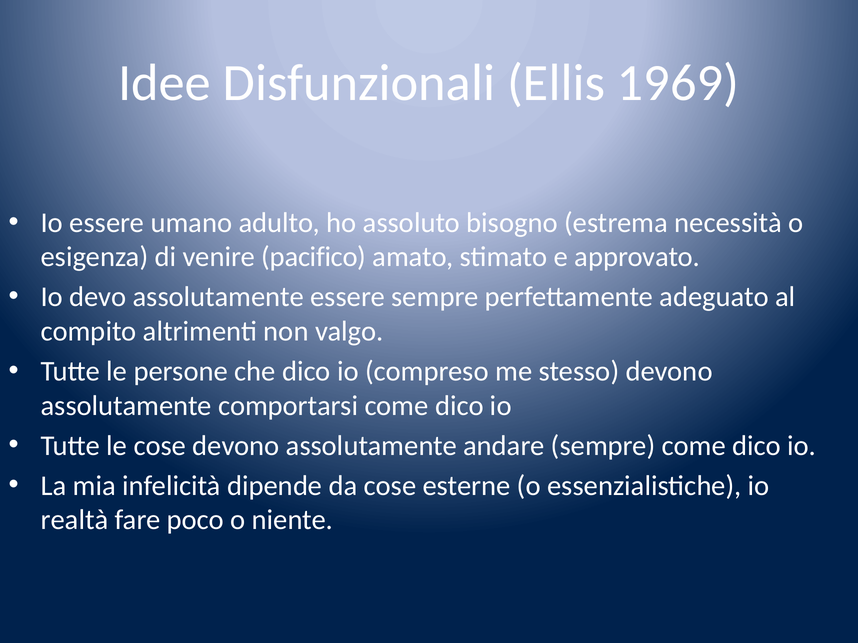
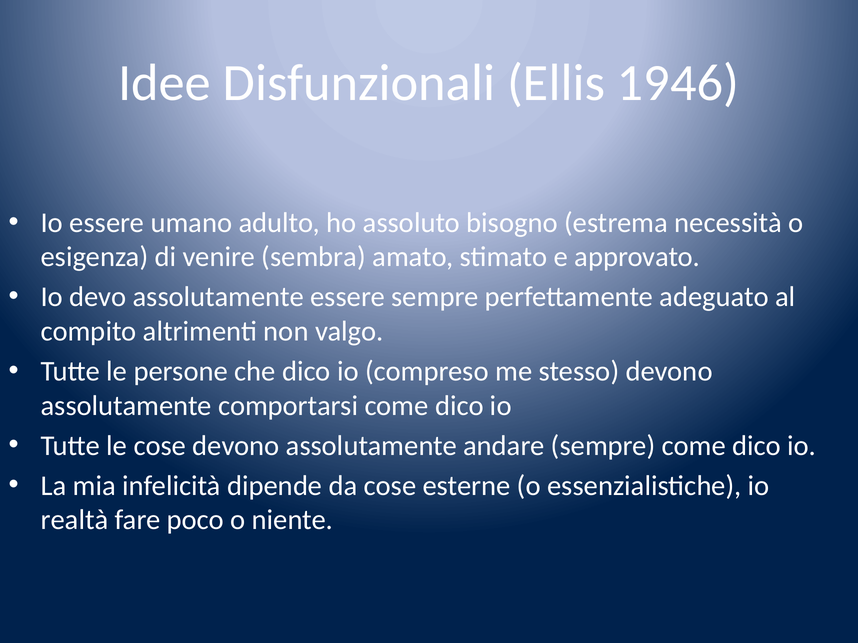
1969: 1969 -> 1946
pacifico: pacifico -> sembra
